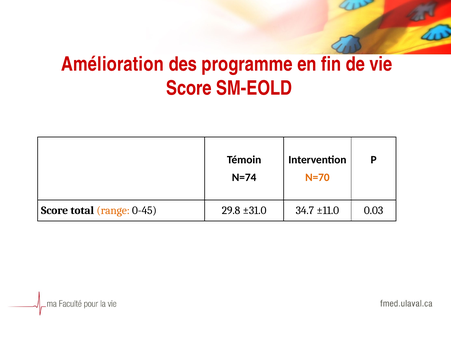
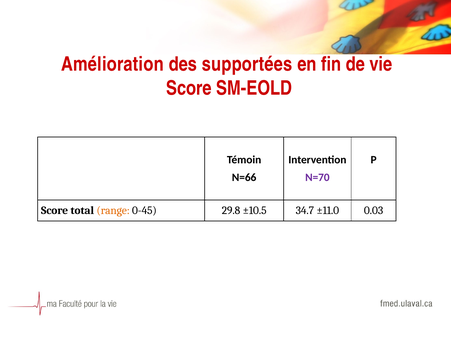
programme: programme -> supportées
N=74: N=74 -> N=66
N=70 colour: orange -> purple
±31.0: ±31.0 -> ±10.5
